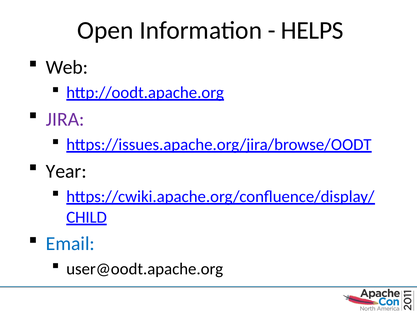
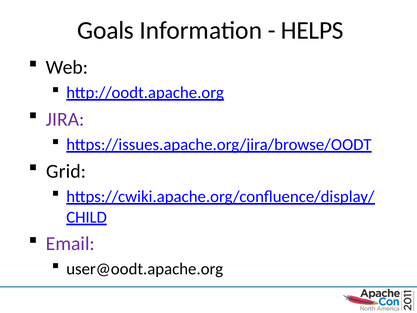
Open: Open -> Goals
Year: Year -> Grid
Email colour: blue -> purple
